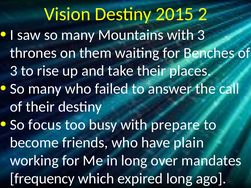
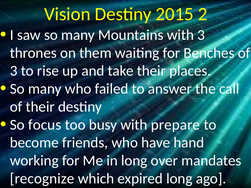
plain: plain -> hand
frequency: frequency -> recognize
